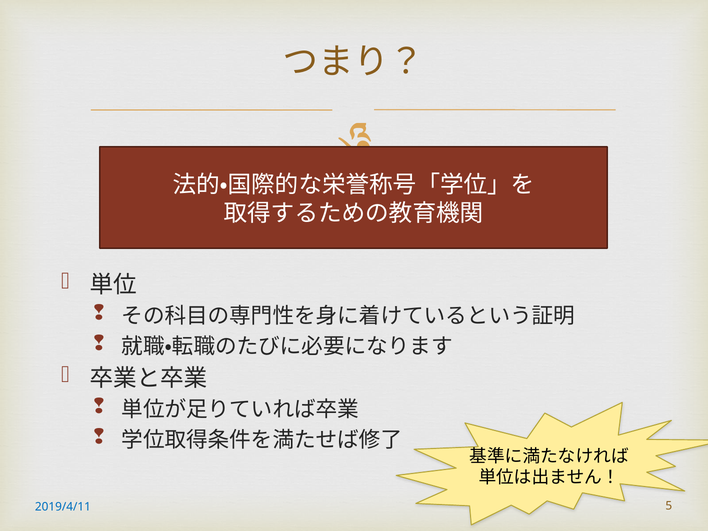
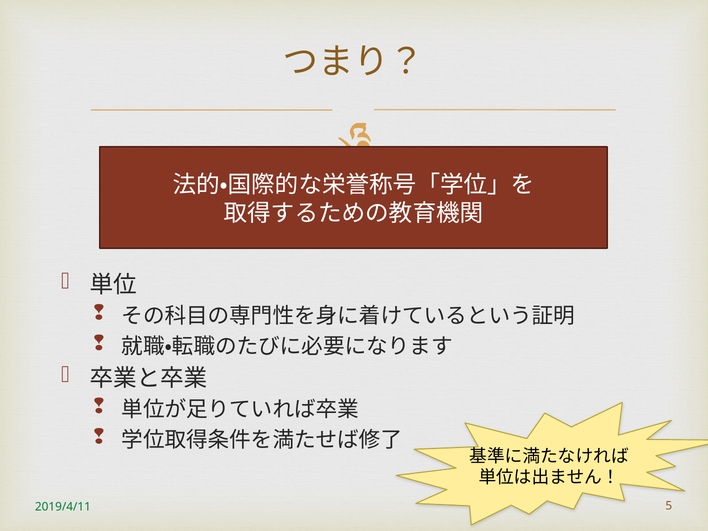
2019/4/11 colour: blue -> green
